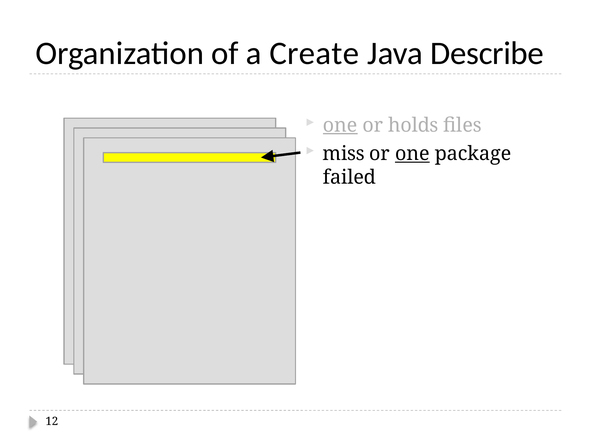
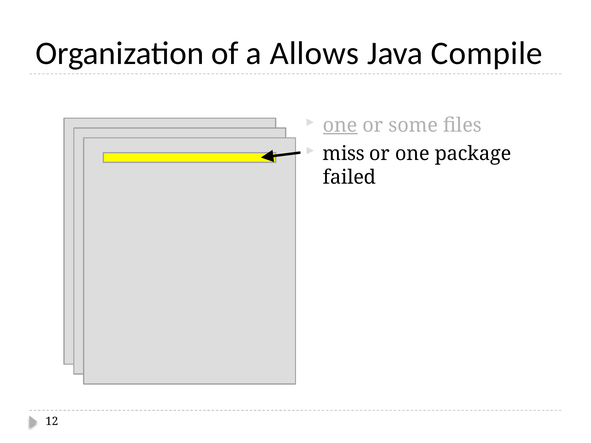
Create: Create -> Allows
Describe: Describe -> Compile
holds: holds -> some
one at (412, 154) underline: present -> none
